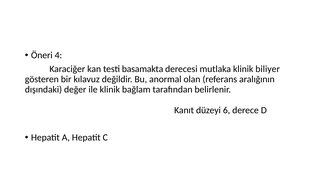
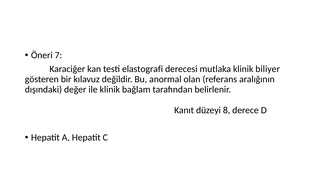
4: 4 -> 7
basamakta: basamakta -> elastografi
6: 6 -> 8
